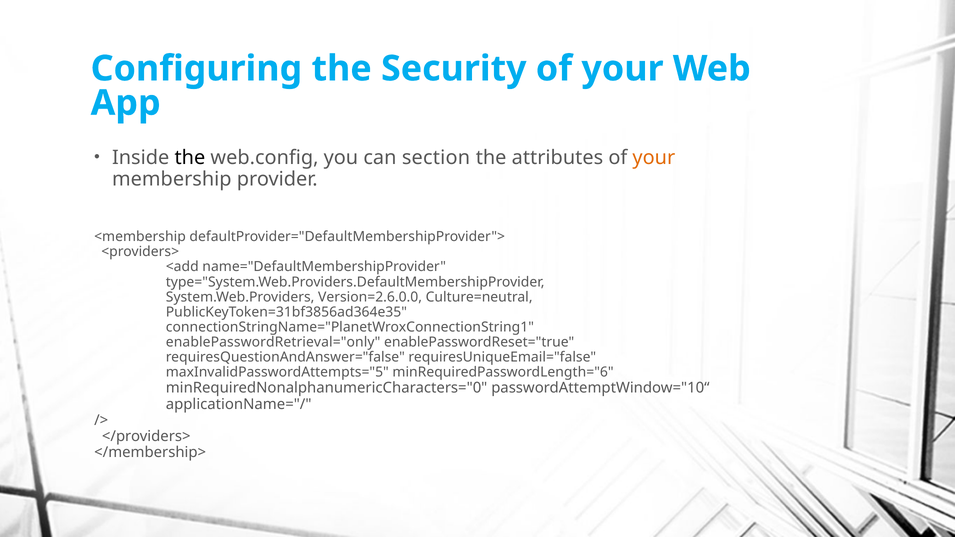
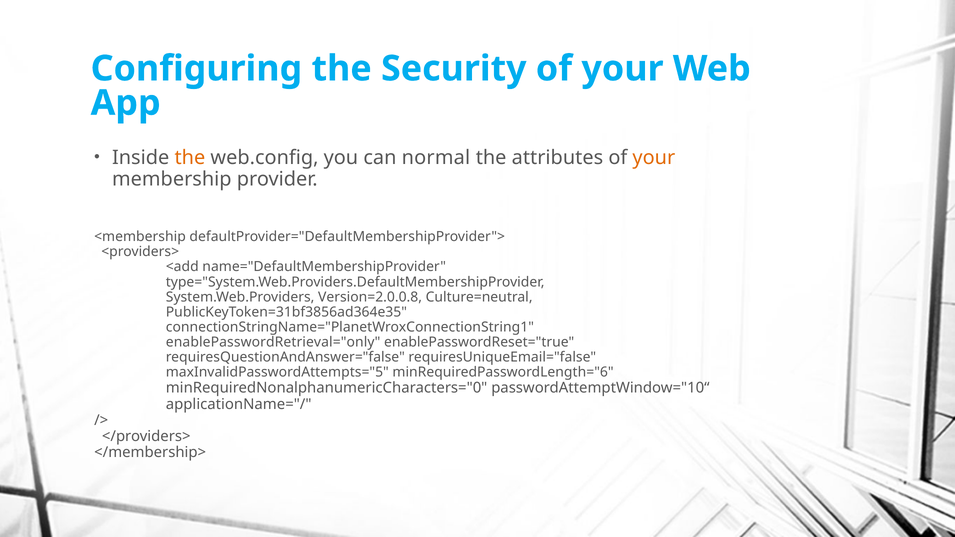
the at (190, 158) colour: black -> orange
section: section -> normal
Version=2.6.0.0: Version=2.6.0.0 -> Version=2.0.0.8
